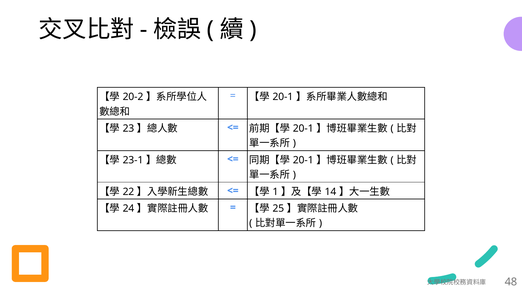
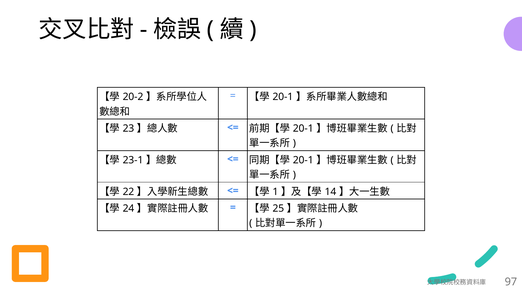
48: 48 -> 97
